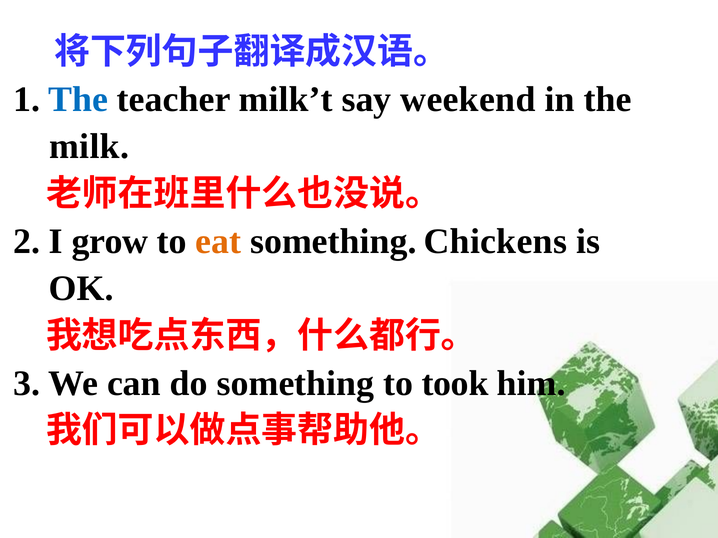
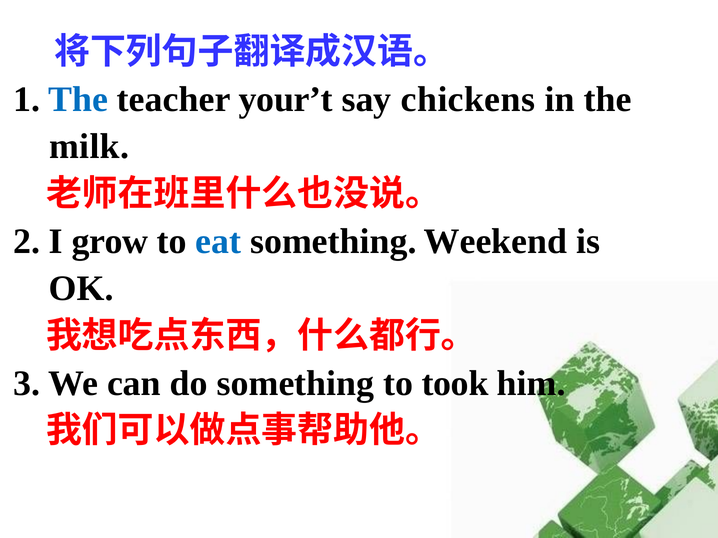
milk’t: milk’t -> your’t
weekend: weekend -> chickens
eat colour: orange -> blue
Chickens: Chickens -> Weekend
